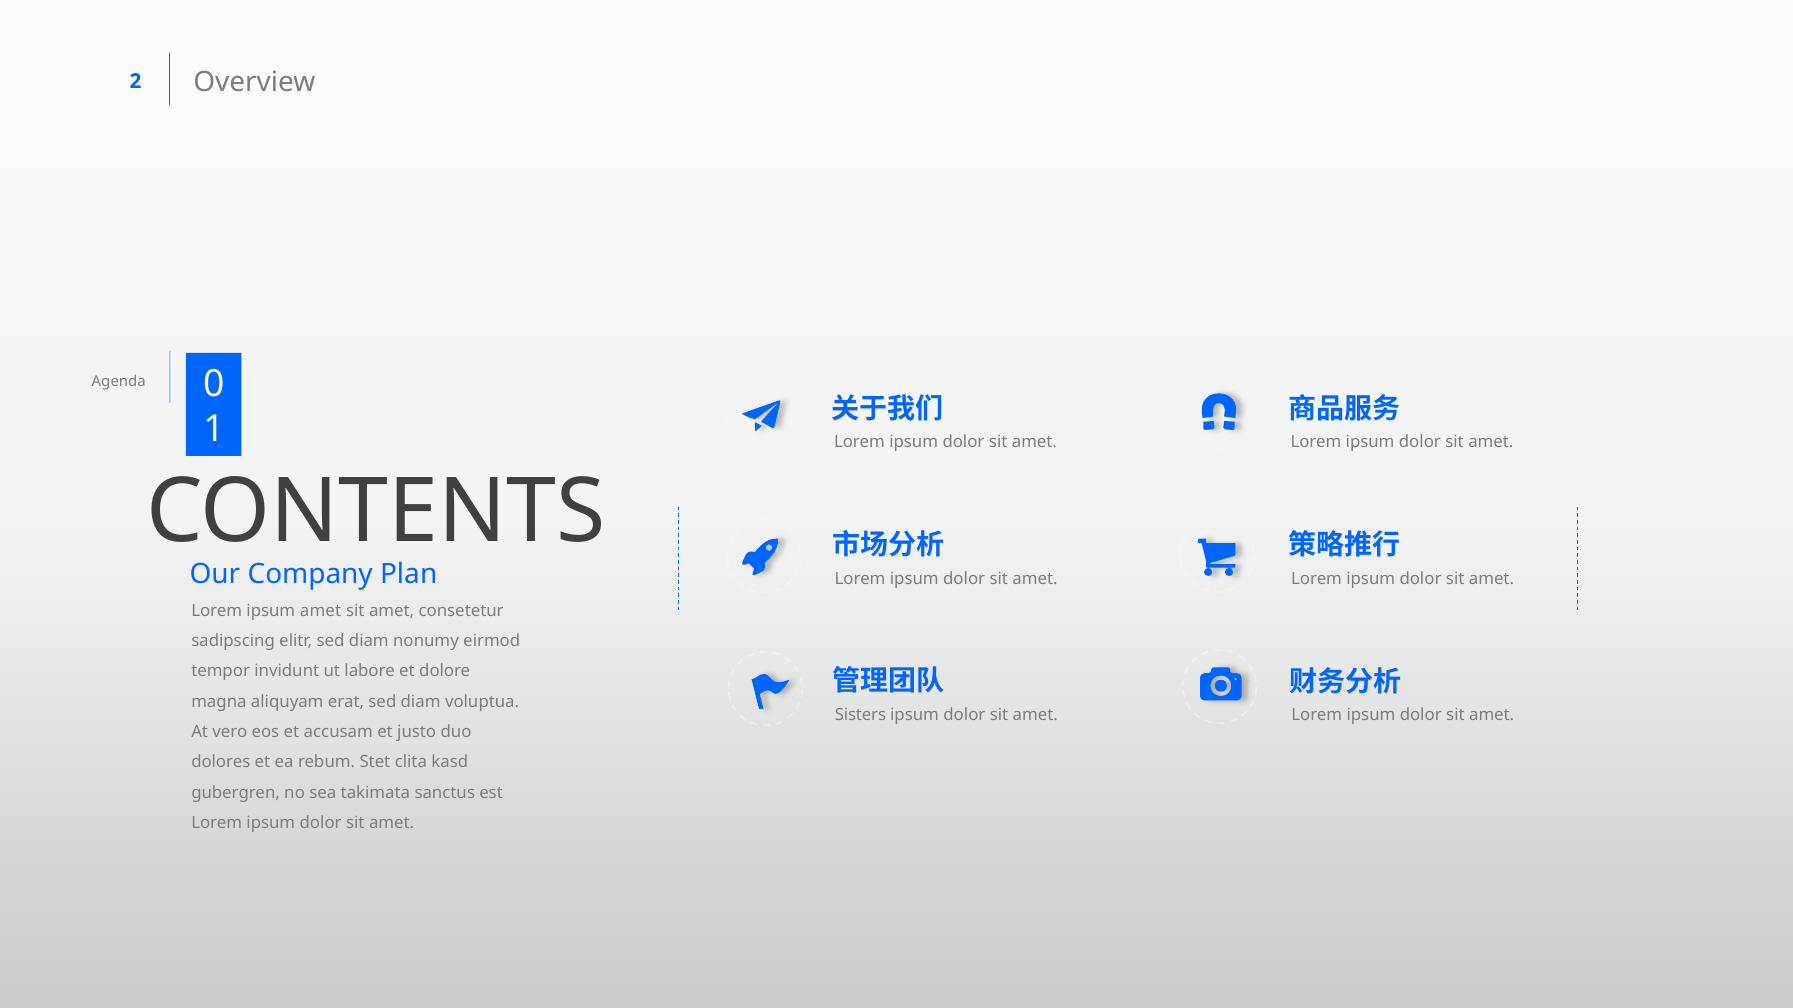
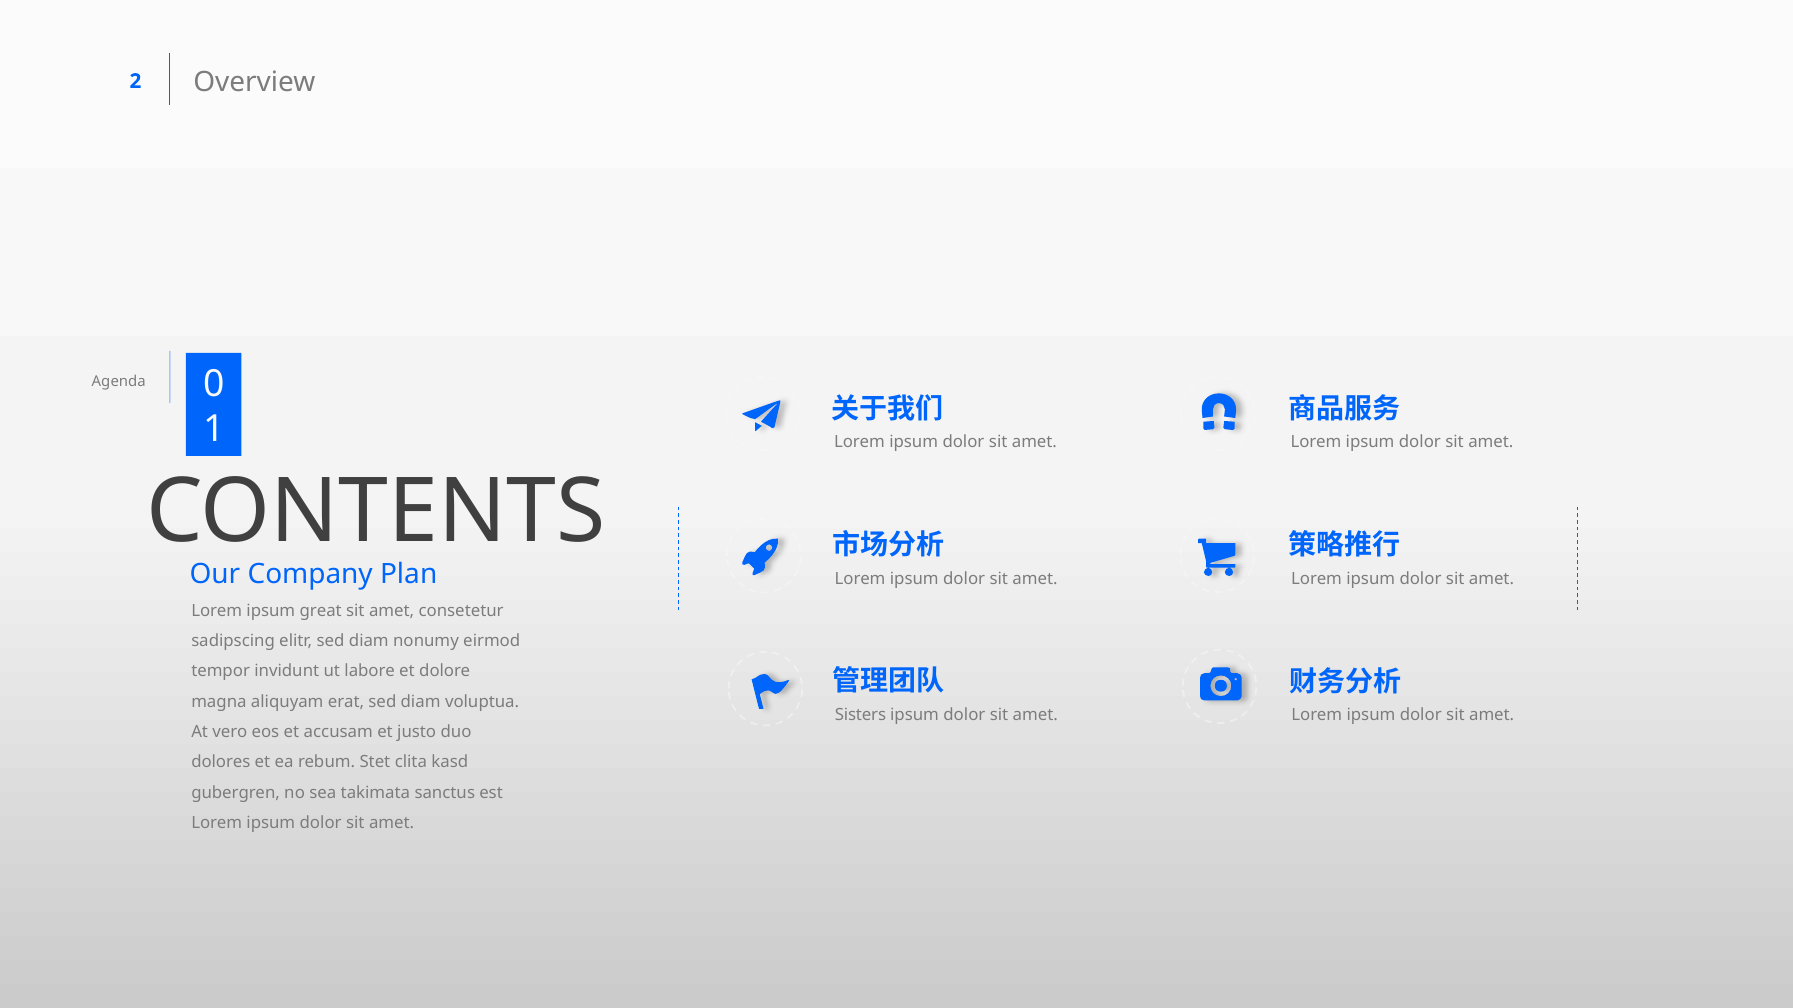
ipsum amet: amet -> great
